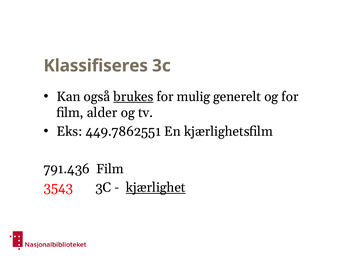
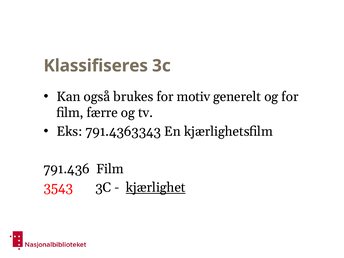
brukes underline: present -> none
mulig: mulig -> motiv
alder: alder -> færre
449.7862551: 449.7862551 -> 791.4363343
